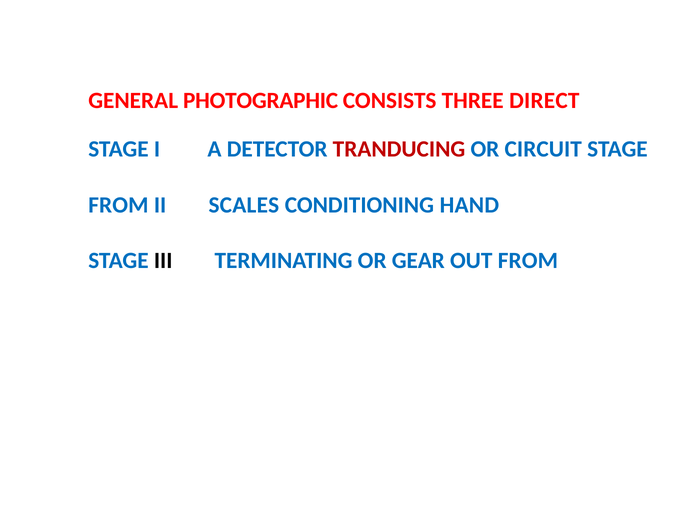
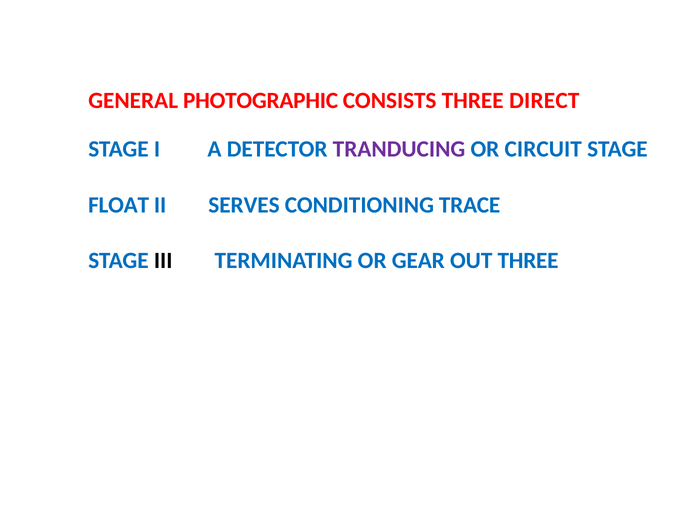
TRANDUCING colour: red -> purple
FROM at (118, 205): FROM -> FLOAT
SCALES: SCALES -> SERVES
HAND: HAND -> TRACE
OUT FROM: FROM -> THREE
